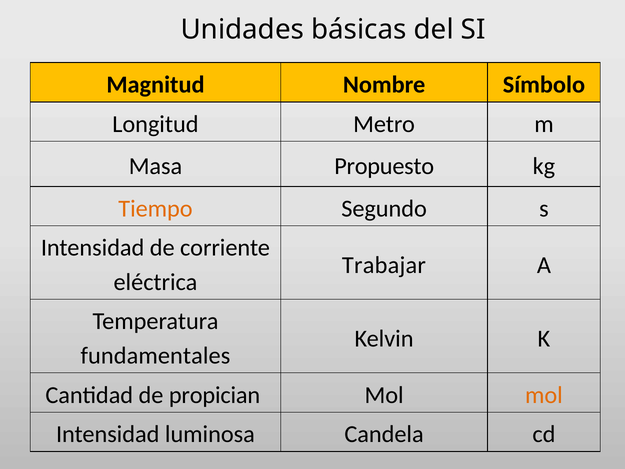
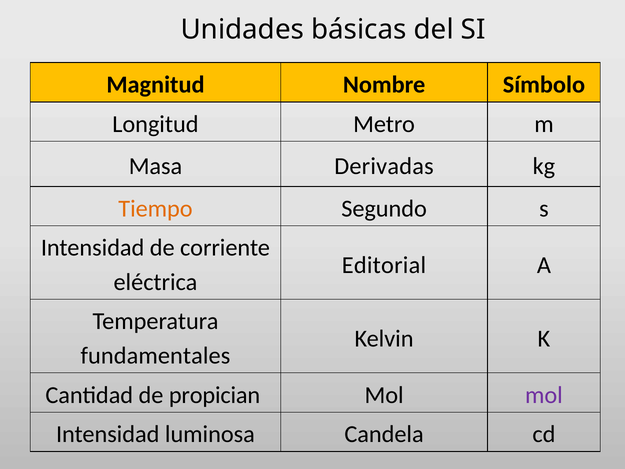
Propuesto: Propuesto -> Derivadas
Trabajar: Trabajar -> Editorial
mol at (544, 395) colour: orange -> purple
